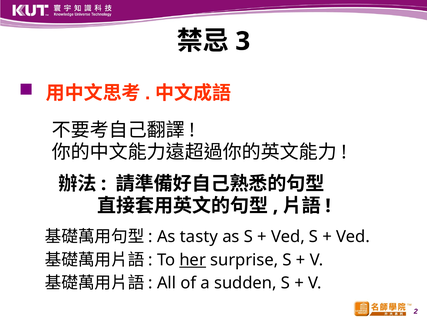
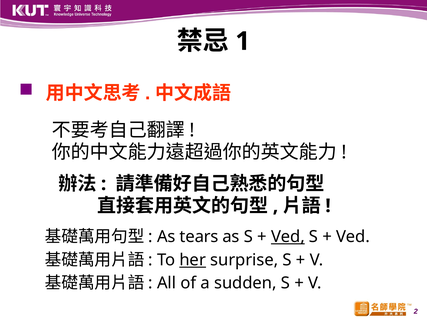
3: 3 -> 1
tasty: tasty -> tears
Ved at (288, 237) underline: none -> present
